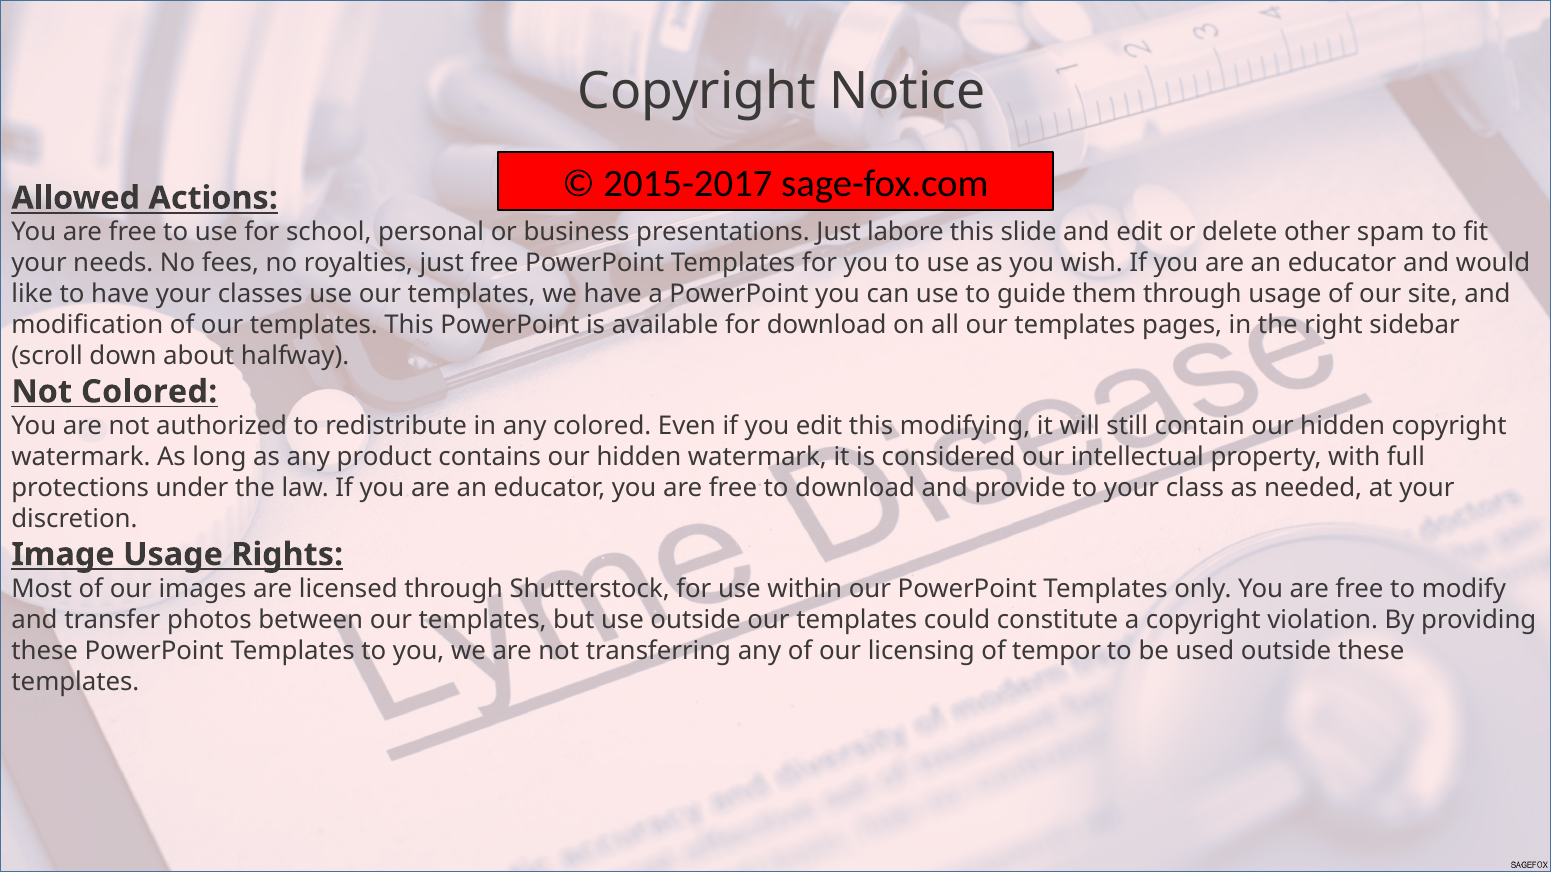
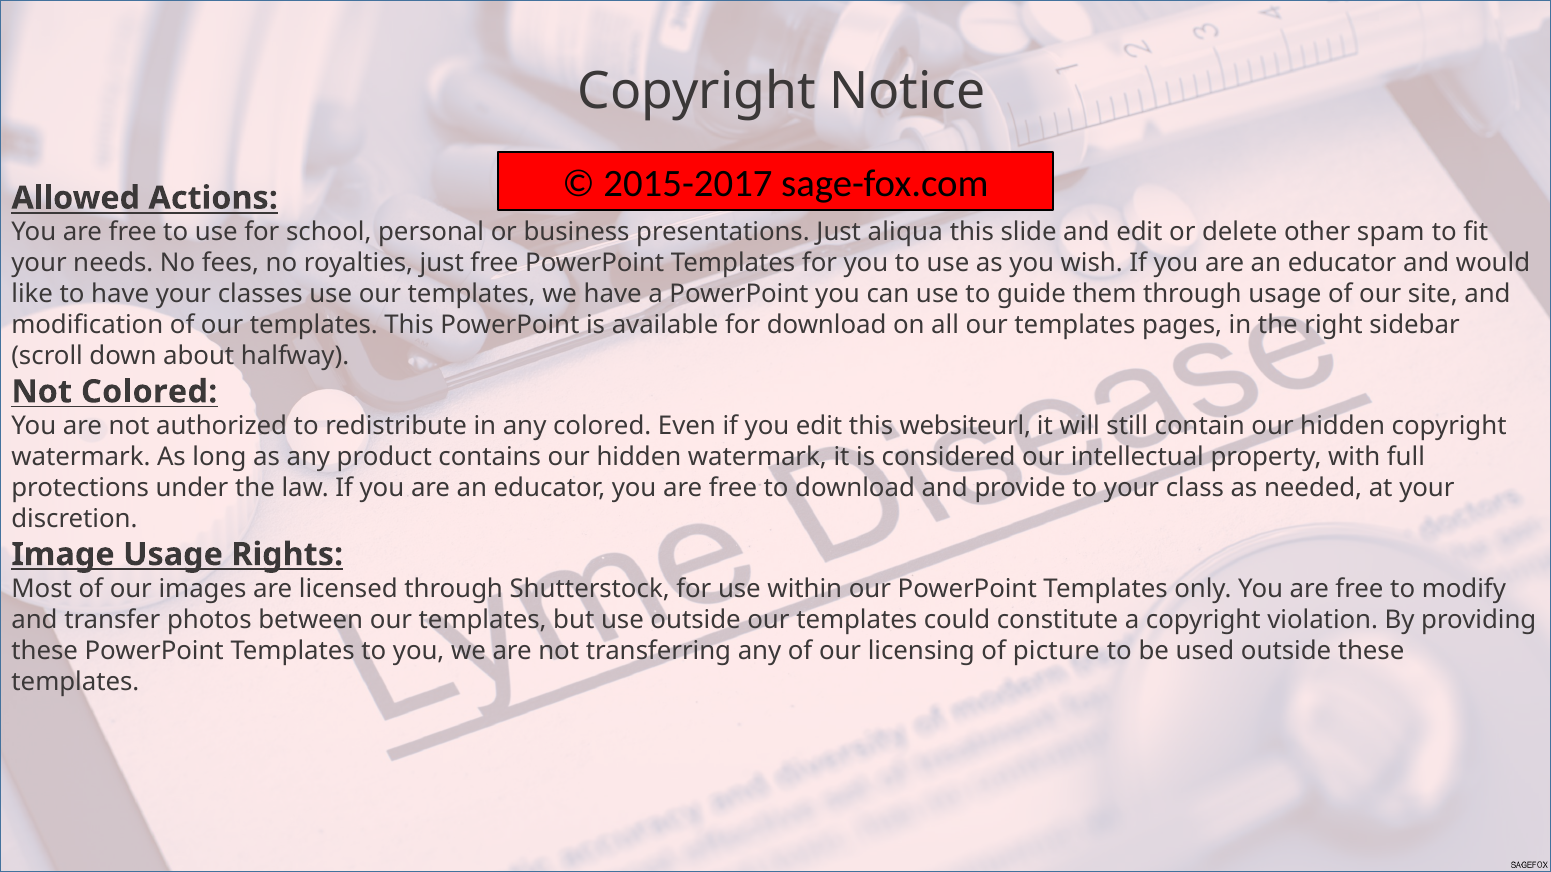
labore: labore -> aliqua
modifying: modifying -> websiteurl
tempor: tempor -> picture
